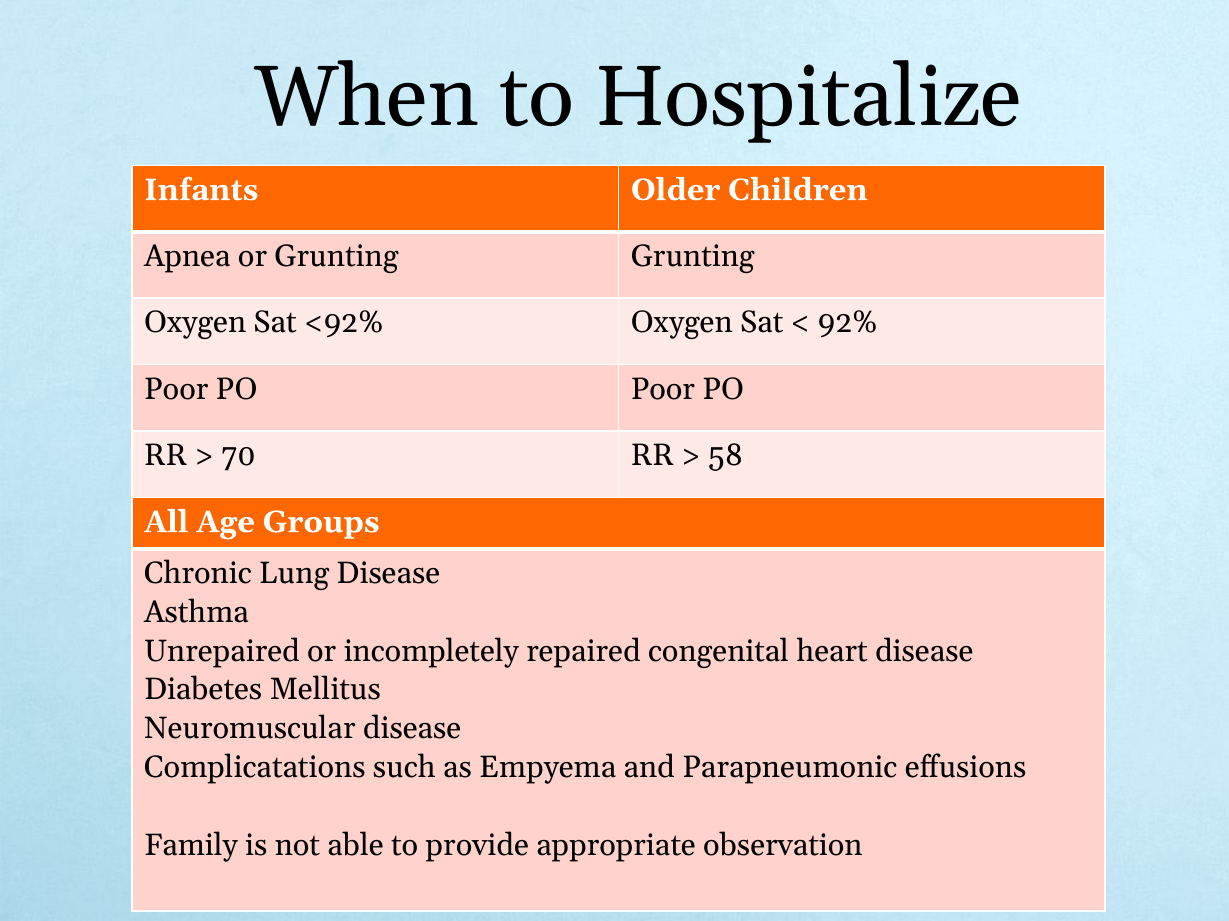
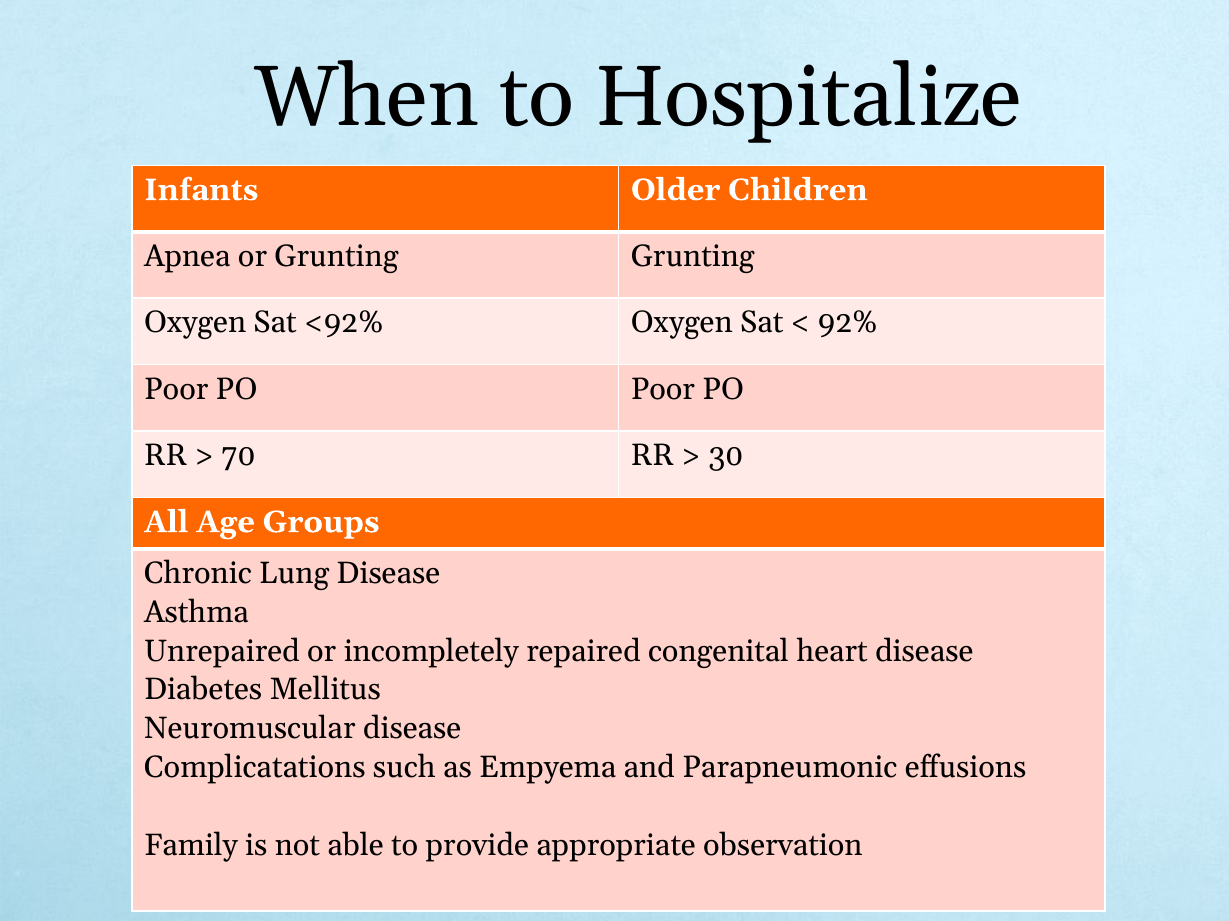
58: 58 -> 30
